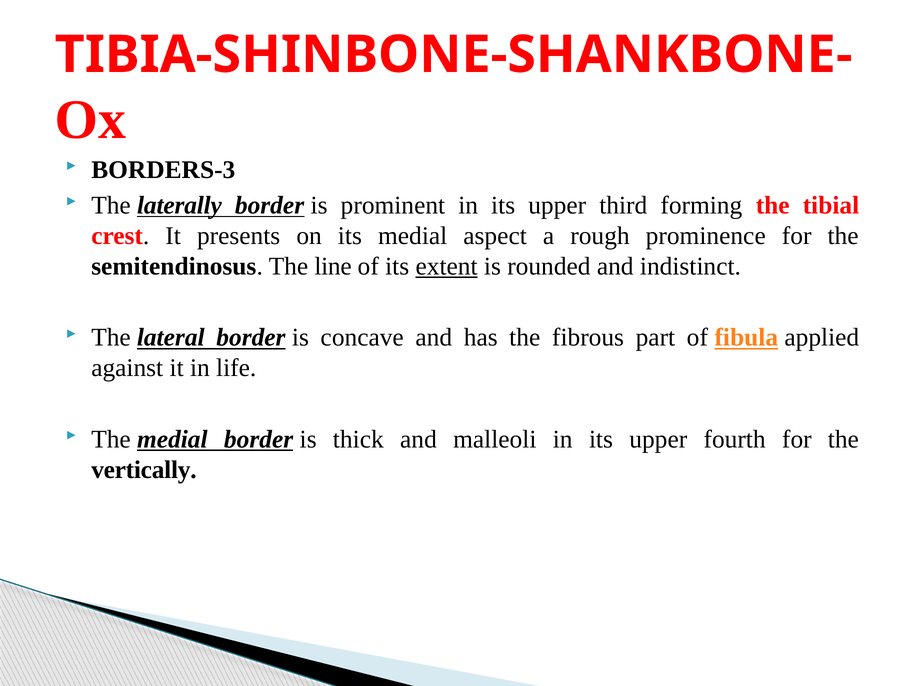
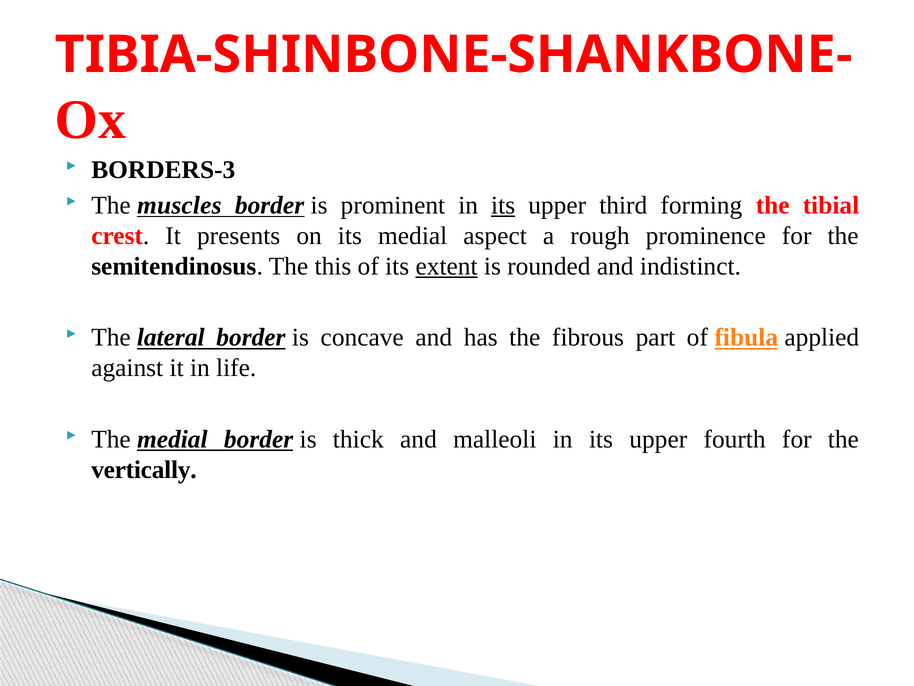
laterally: laterally -> muscles
its at (503, 205) underline: none -> present
line: line -> this
